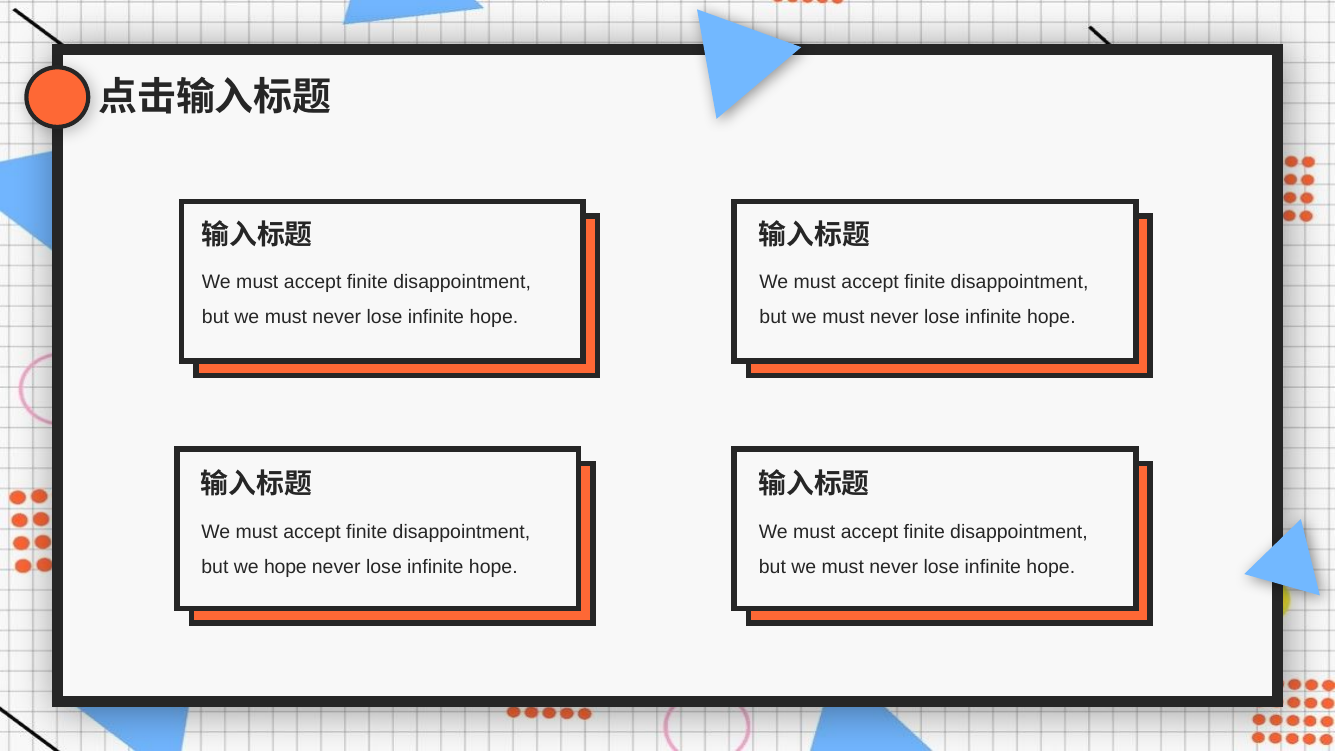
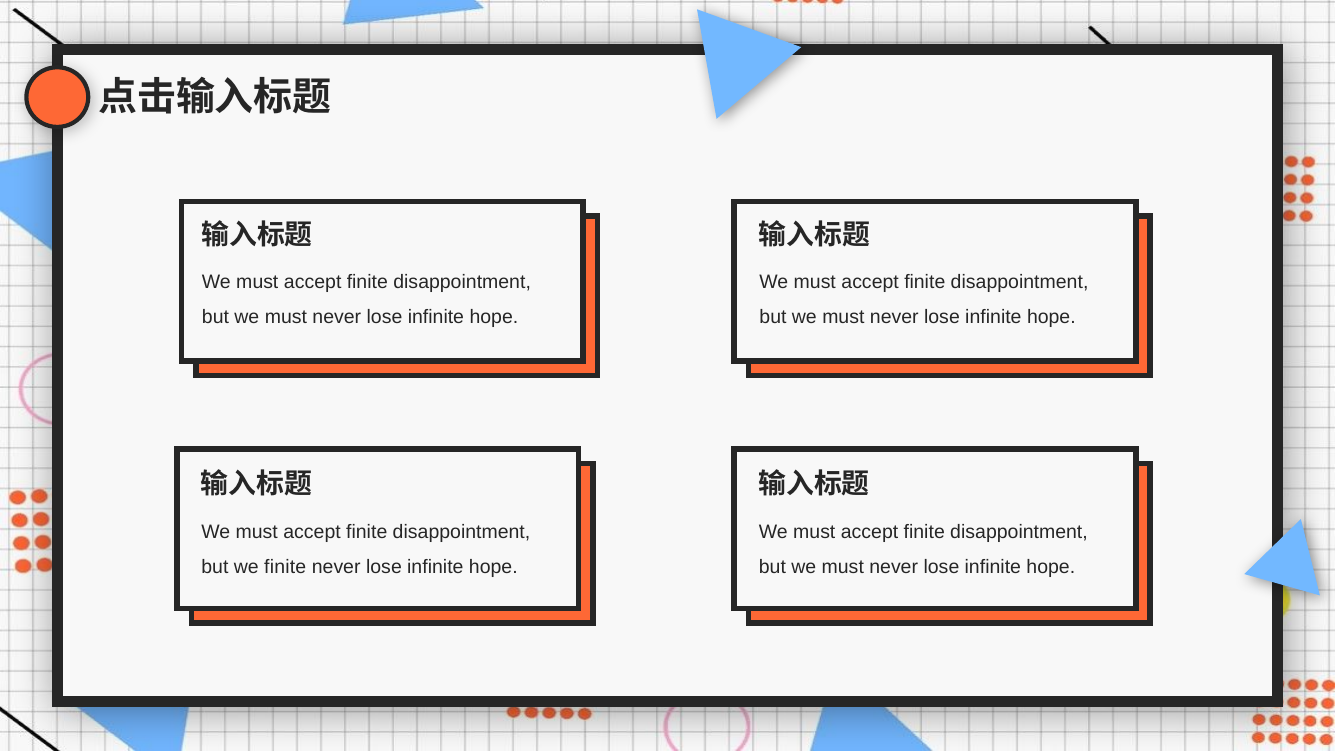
we hope: hope -> finite
